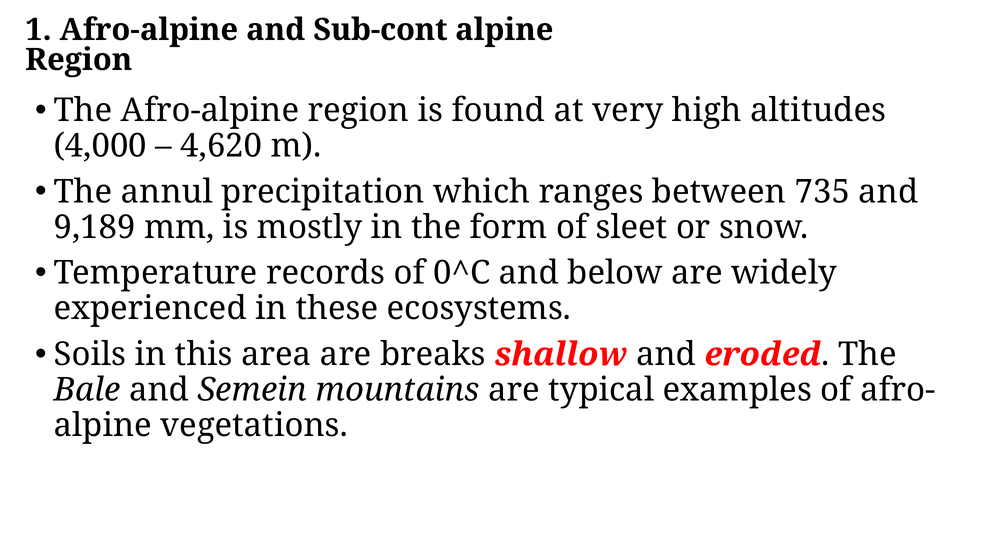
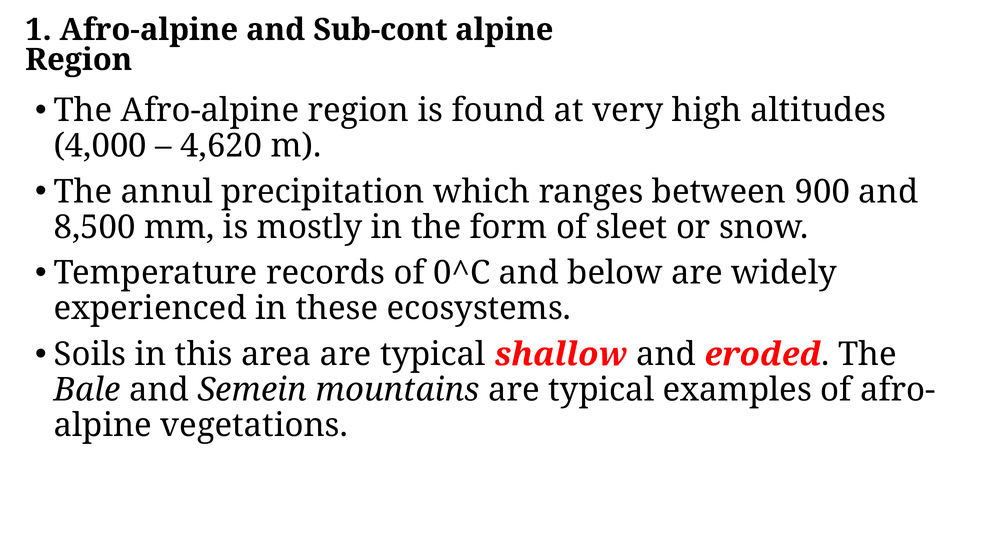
735: 735 -> 900
9,189: 9,189 -> 8,500
area are breaks: breaks -> typical
